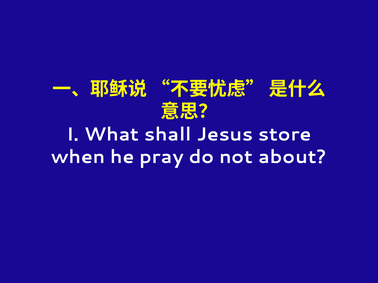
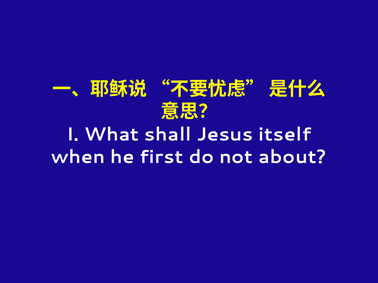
store: store -> itself
pray: pray -> first
